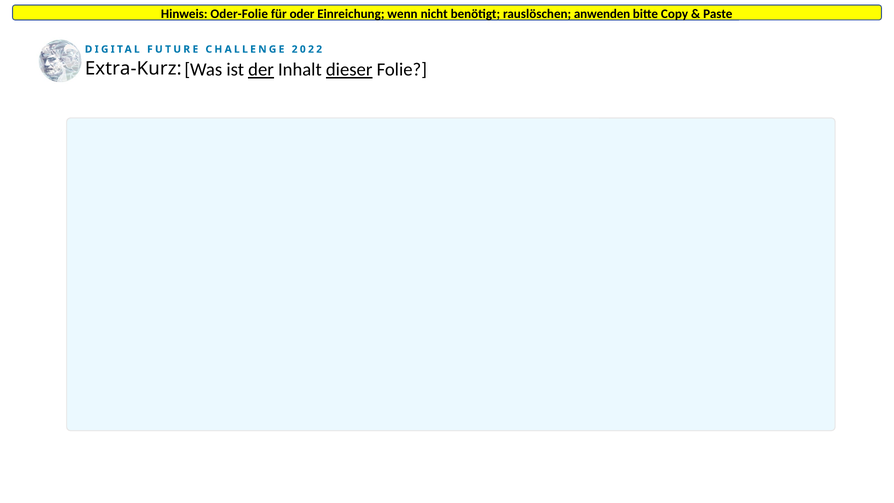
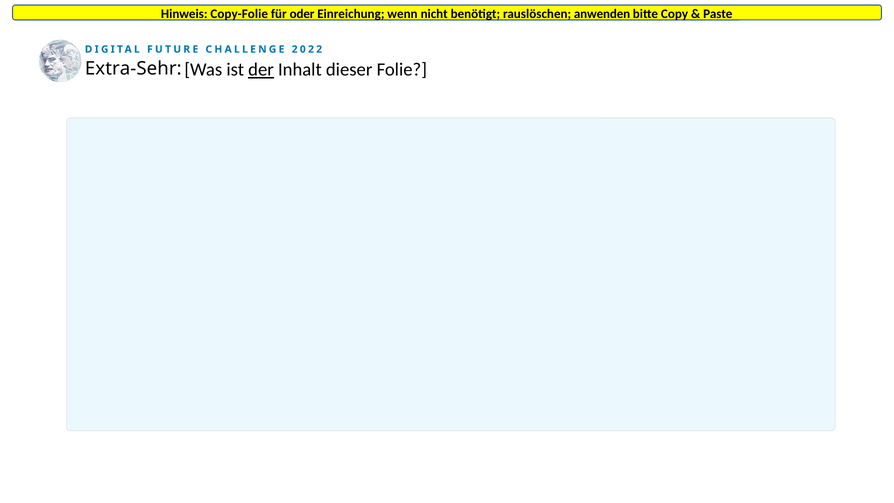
Oder-Folie: Oder-Folie -> Copy-Folie
dieser underline: present -> none
Extra-Kurz: Extra-Kurz -> Extra-Sehr
